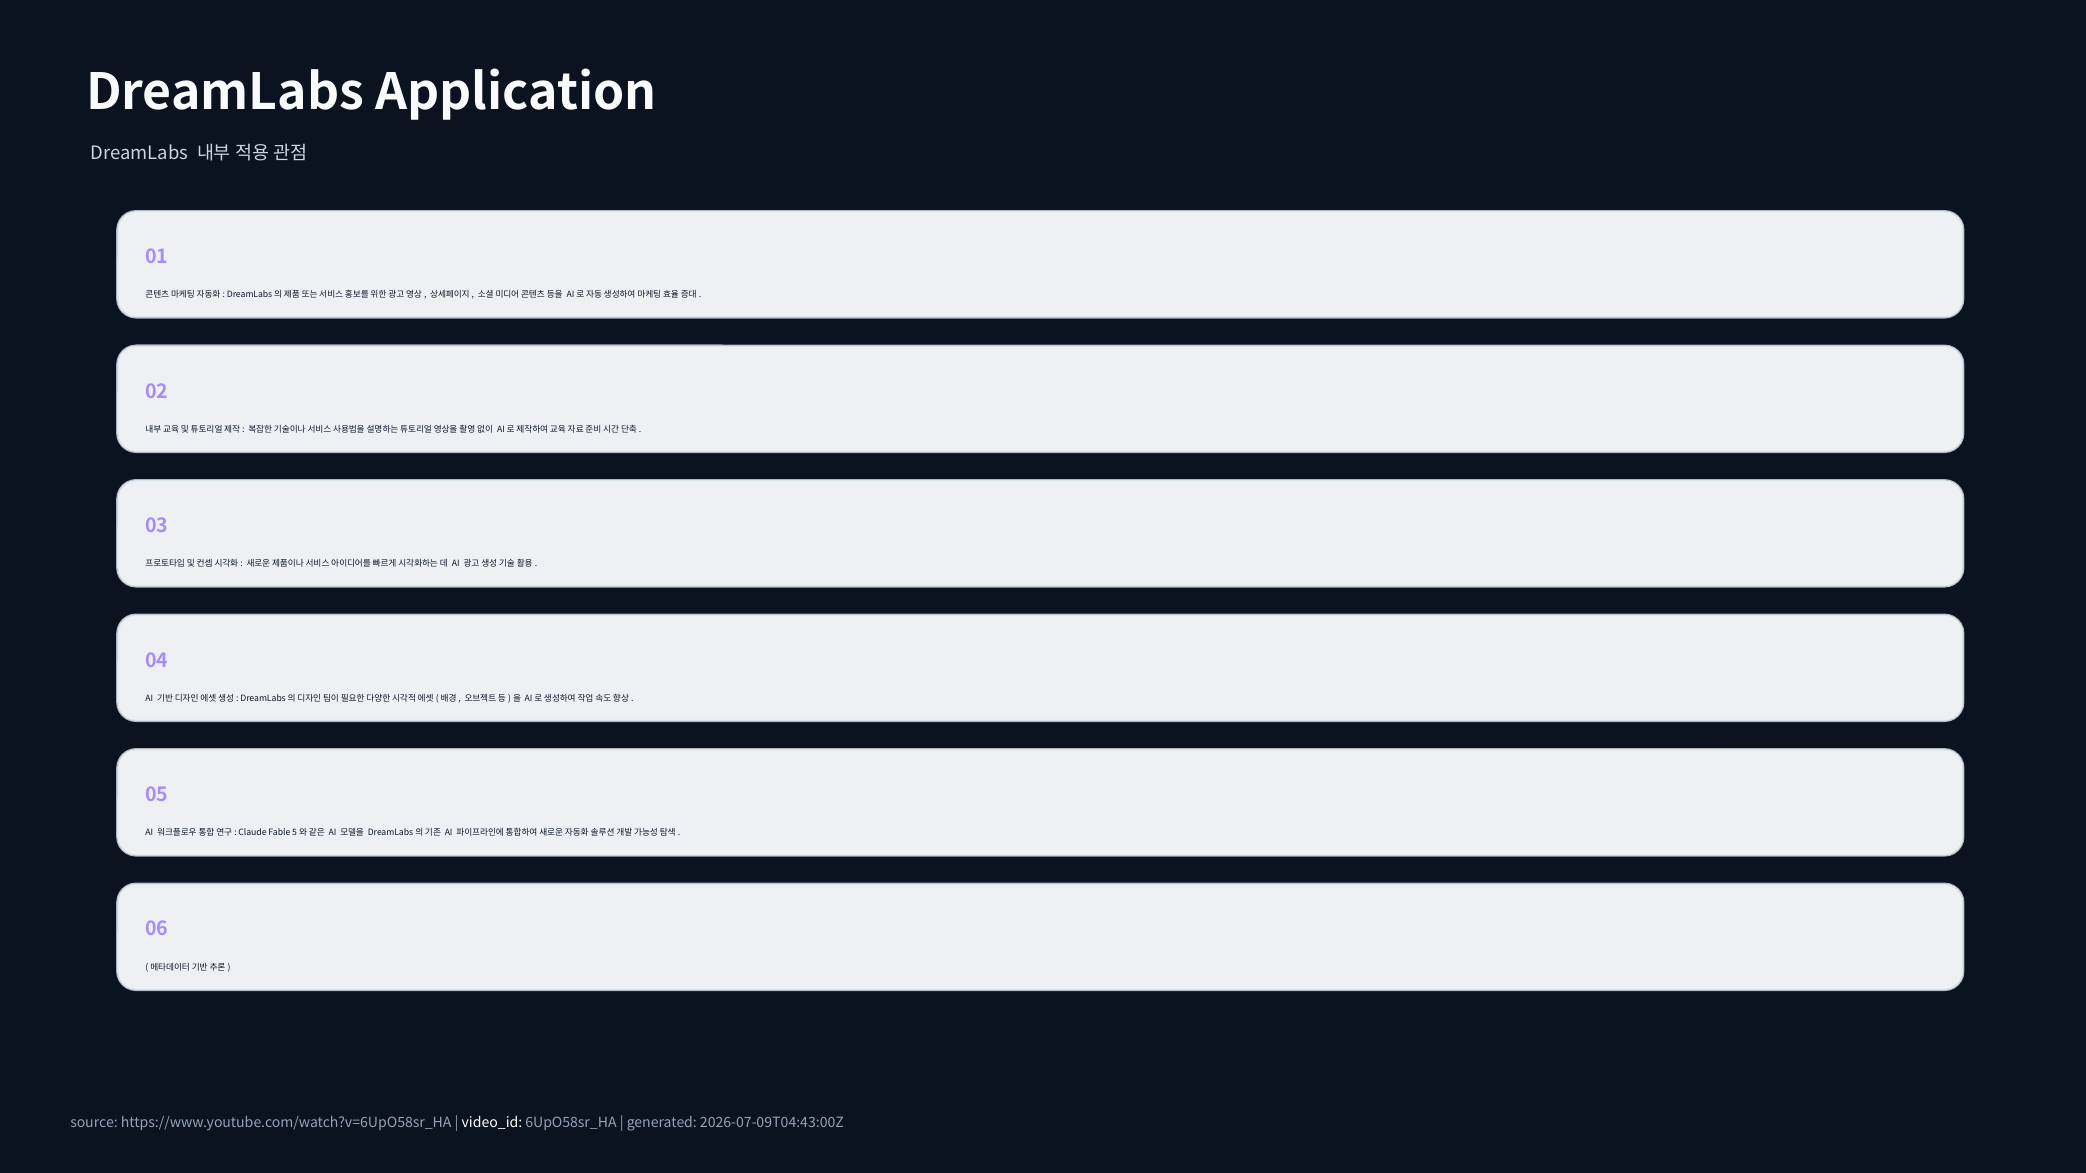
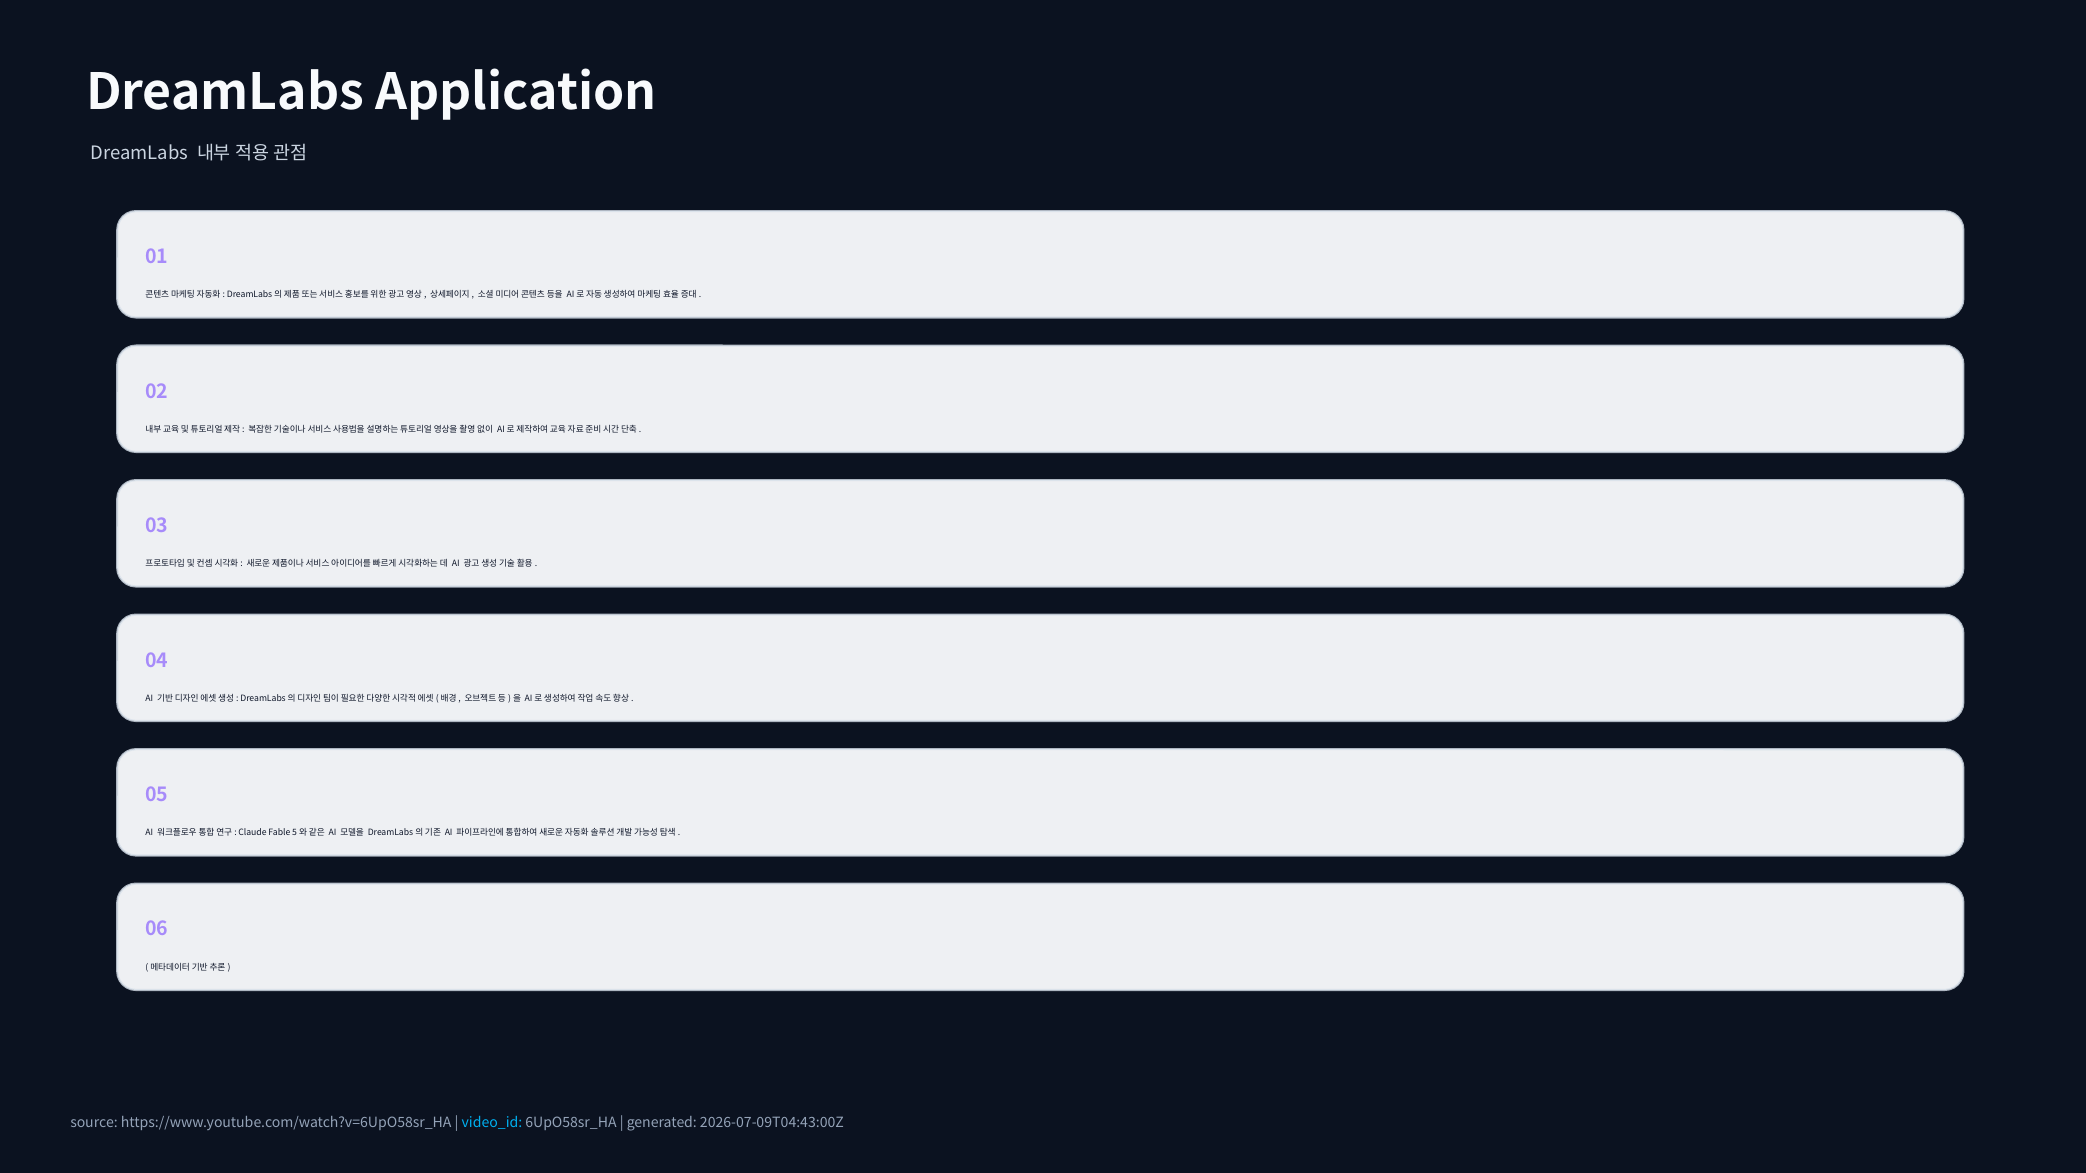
video_id colour: white -> light blue
